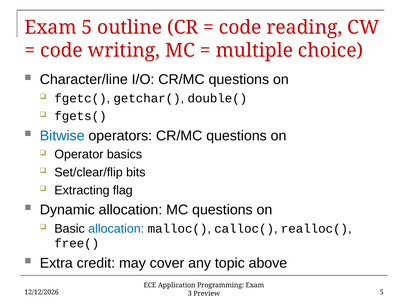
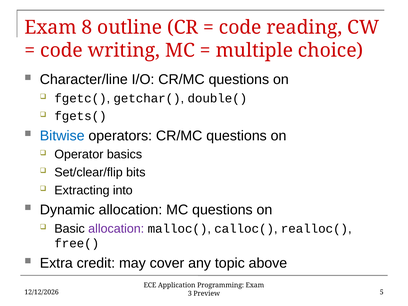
Exam 5: 5 -> 8
flag: flag -> into
allocation at (116, 229) colour: blue -> purple
